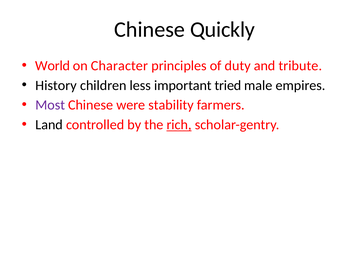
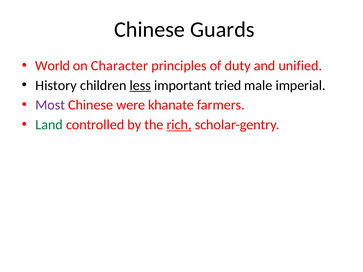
Quickly: Quickly -> Guards
tribute: tribute -> unified
less underline: none -> present
empires: empires -> imperial
stability: stability -> khanate
Land colour: black -> green
